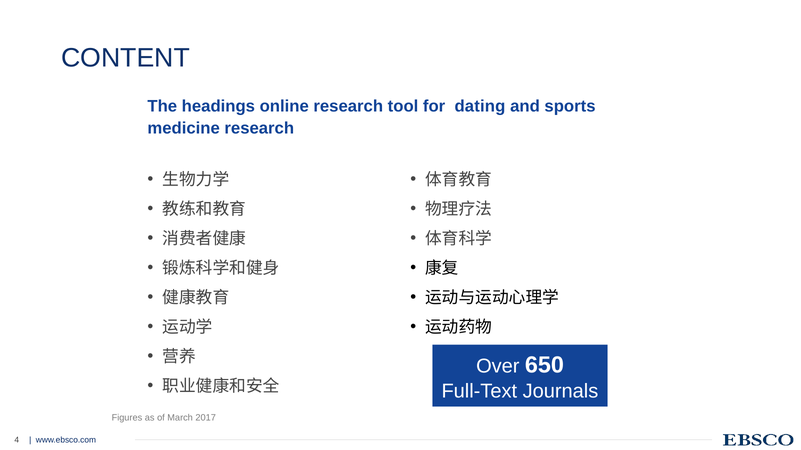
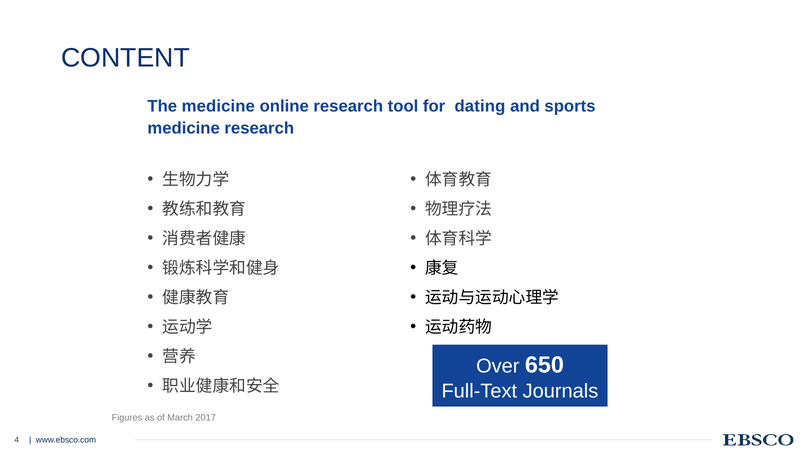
The headings: headings -> medicine
